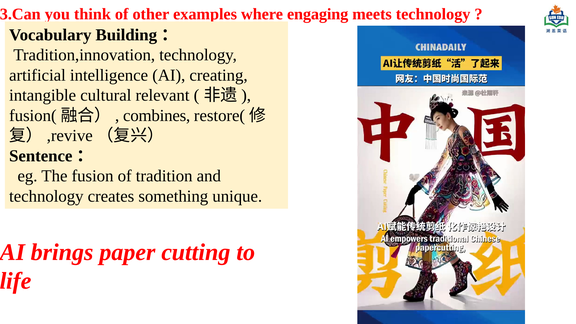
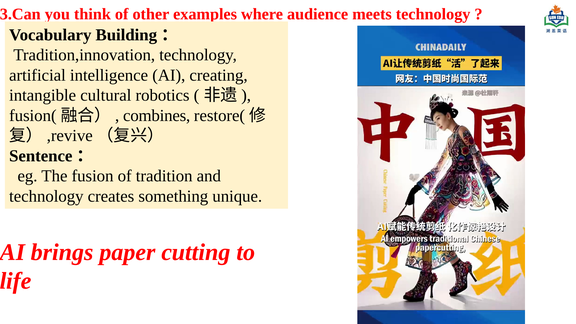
engaging: engaging -> audience
relevant: relevant -> robotics
